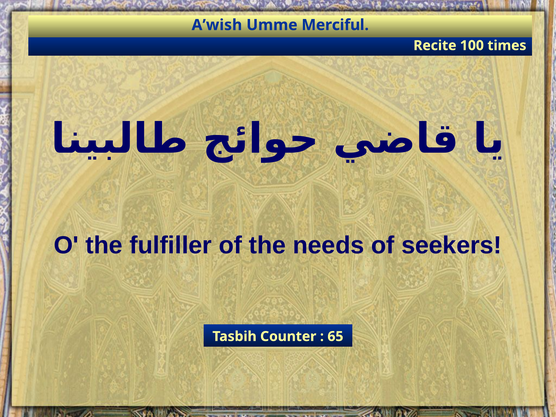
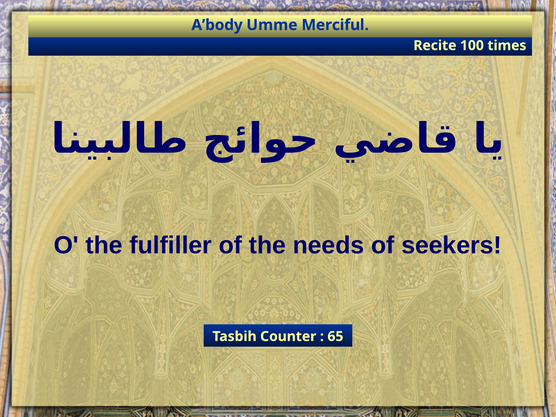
A’wish: A’wish -> A’body
